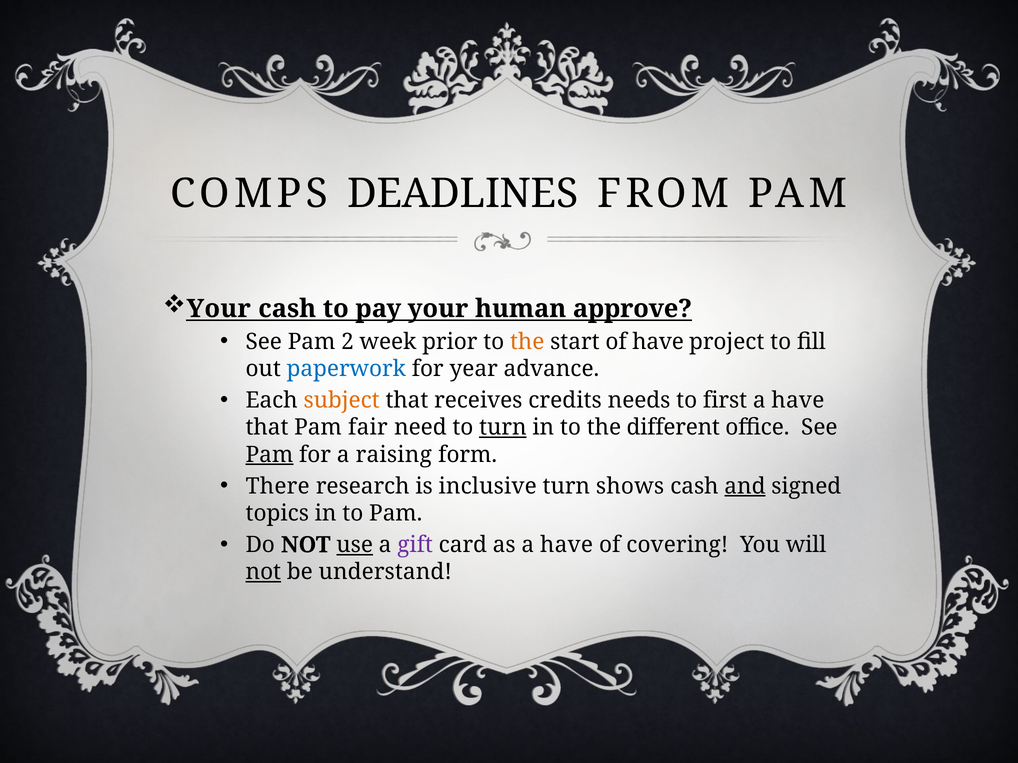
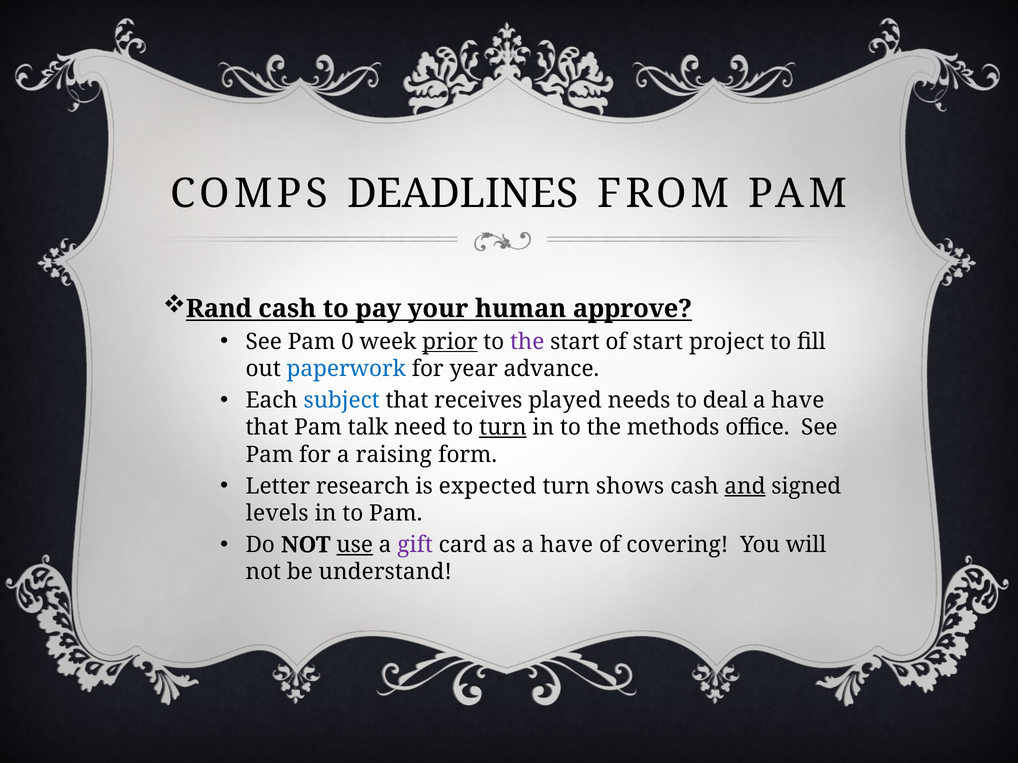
Your at (219, 309): Your -> Rand
2: 2 -> 0
prior underline: none -> present
the at (527, 342) colour: orange -> purple
of have: have -> start
subject colour: orange -> blue
credits: credits -> played
first: first -> deal
fair: fair -> talk
different: different -> methods
Pam at (269, 455) underline: present -> none
There: There -> Letter
inclusive: inclusive -> expected
topics: topics -> levels
not at (263, 572) underline: present -> none
